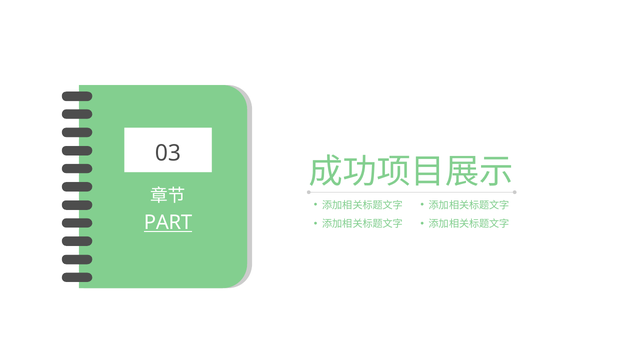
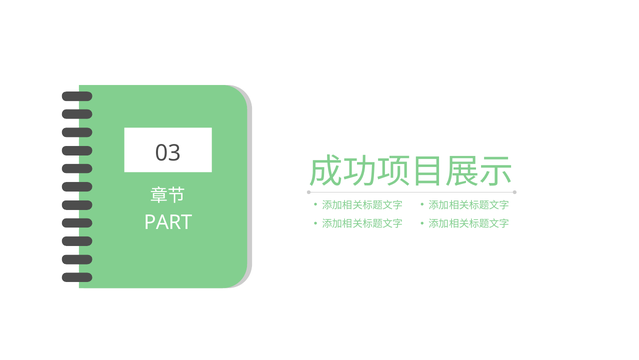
PART underline: present -> none
